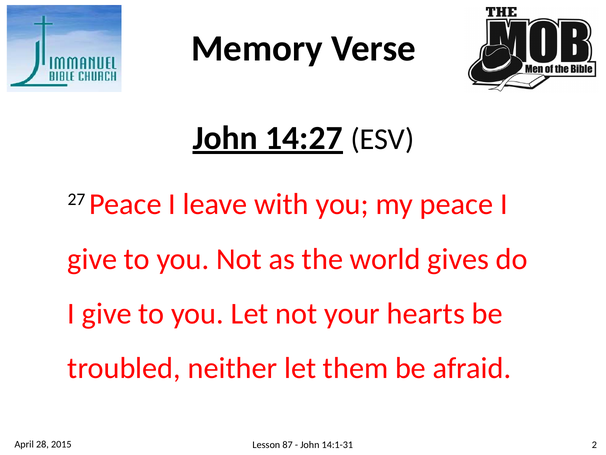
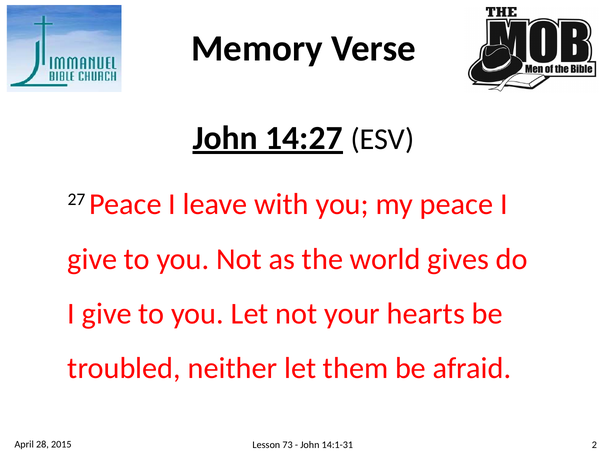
87: 87 -> 73
